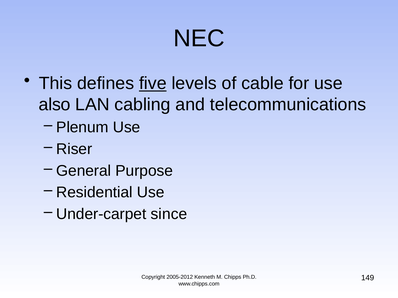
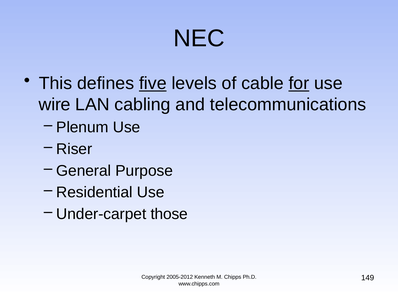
for underline: none -> present
also: also -> wire
since: since -> those
